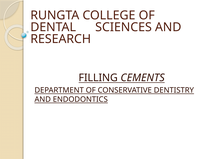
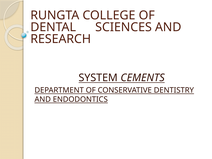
FILLING: FILLING -> SYSTEM
